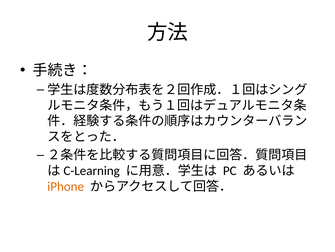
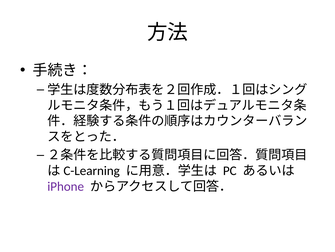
iPhone colour: orange -> purple
